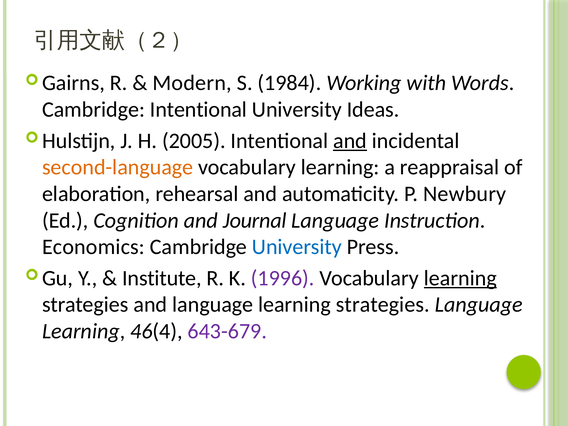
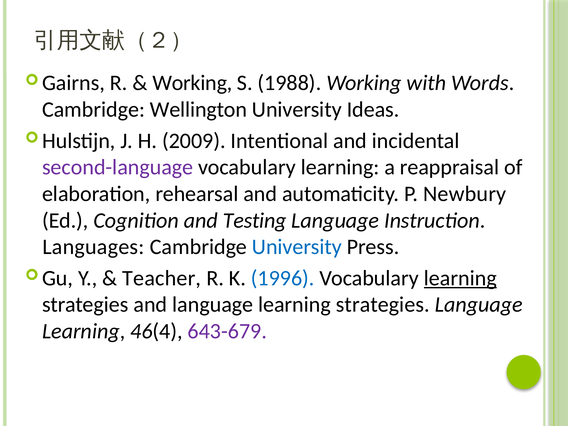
Modern at (192, 83): Modern -> Working
1984: 1984 -> 1988
Cambridge Intentional: Intentional -> Wellington
2005: 2005 -> 2009
and at (350, 141) underline: present -> none
second-language colour: orange -> purple
Journal: Journal -> Testing
Economics: Economics -> Languages
Institute: Institute -> Teacher
1996 colour: purple -> blue
